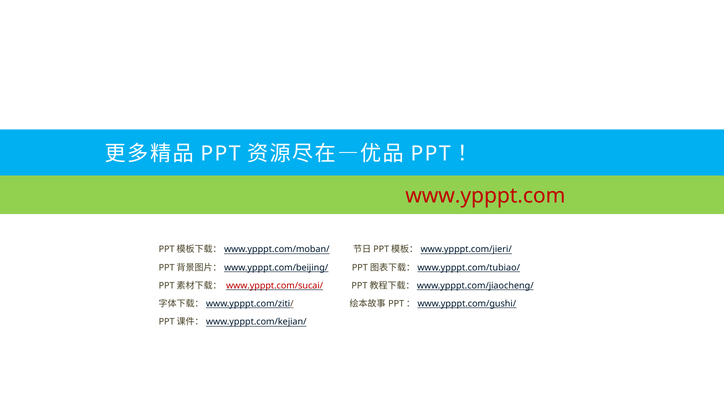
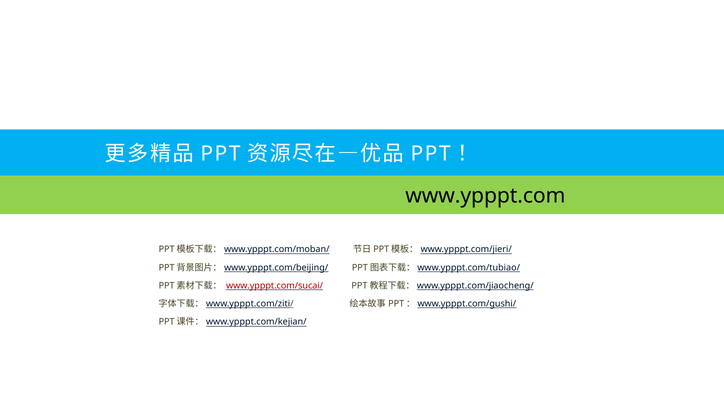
www.ypppt.com colour: red -> black
